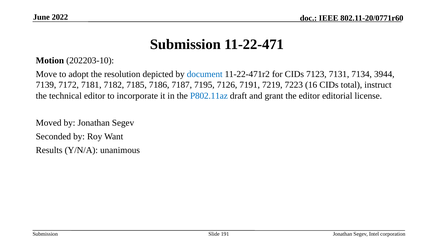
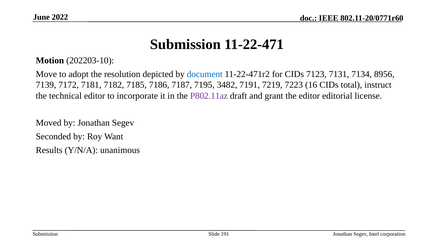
3944: 3944 -> 8956
7126: 7126 -> 3482
P802.11az colour: blue -> purple
